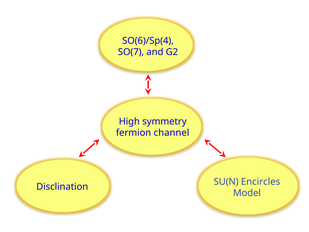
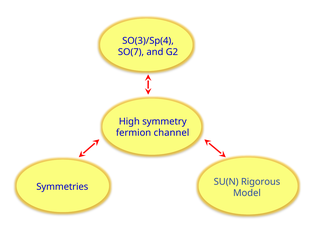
SO(6)/Sp(4: SO(6)/Sp(4 -> SO(3)/Sp(4
Encircles: Encircles -> Rigorous
Disclination: Disclination -> Symmetries
